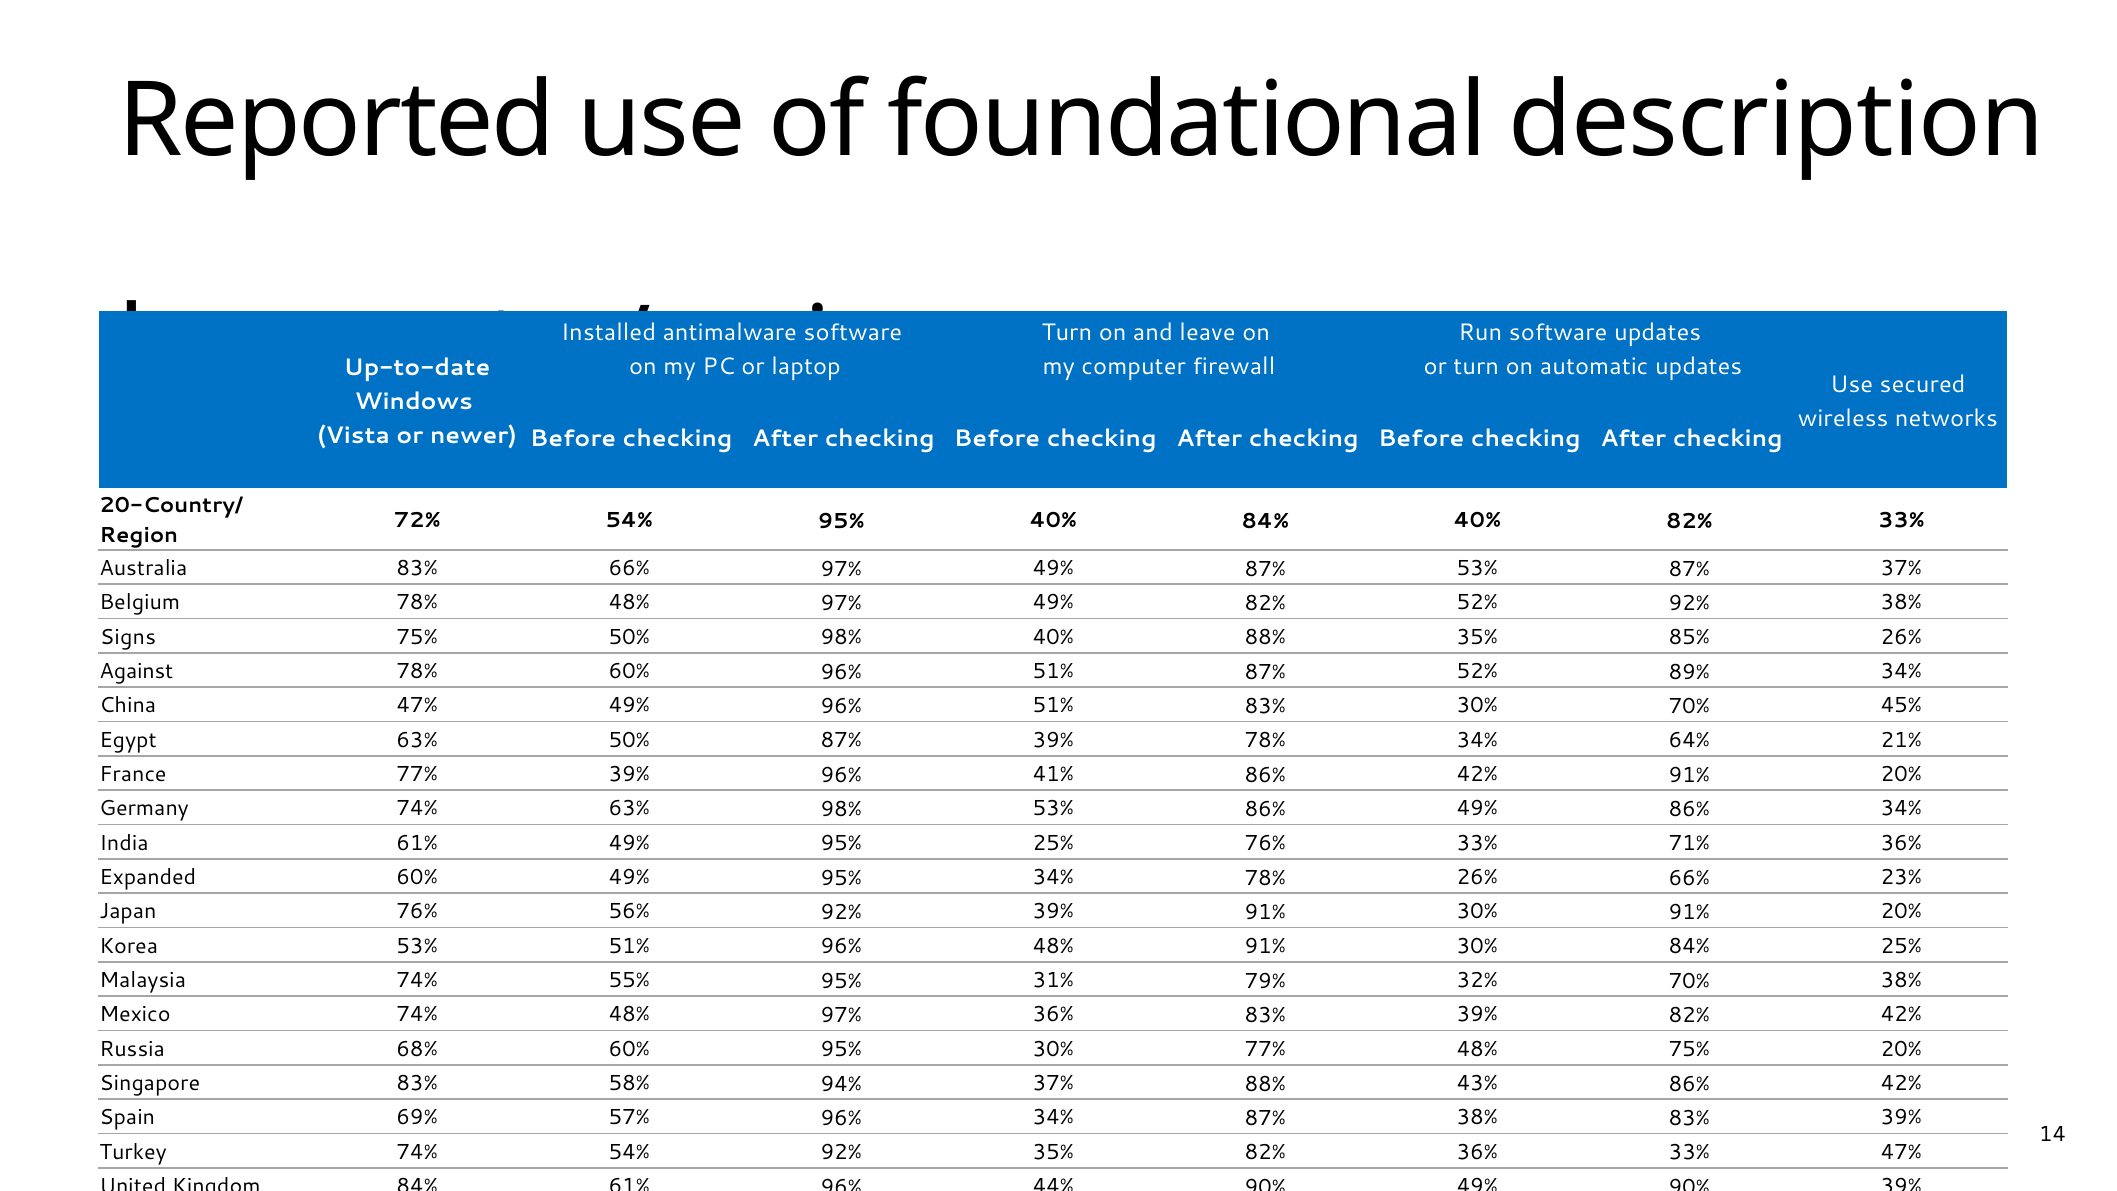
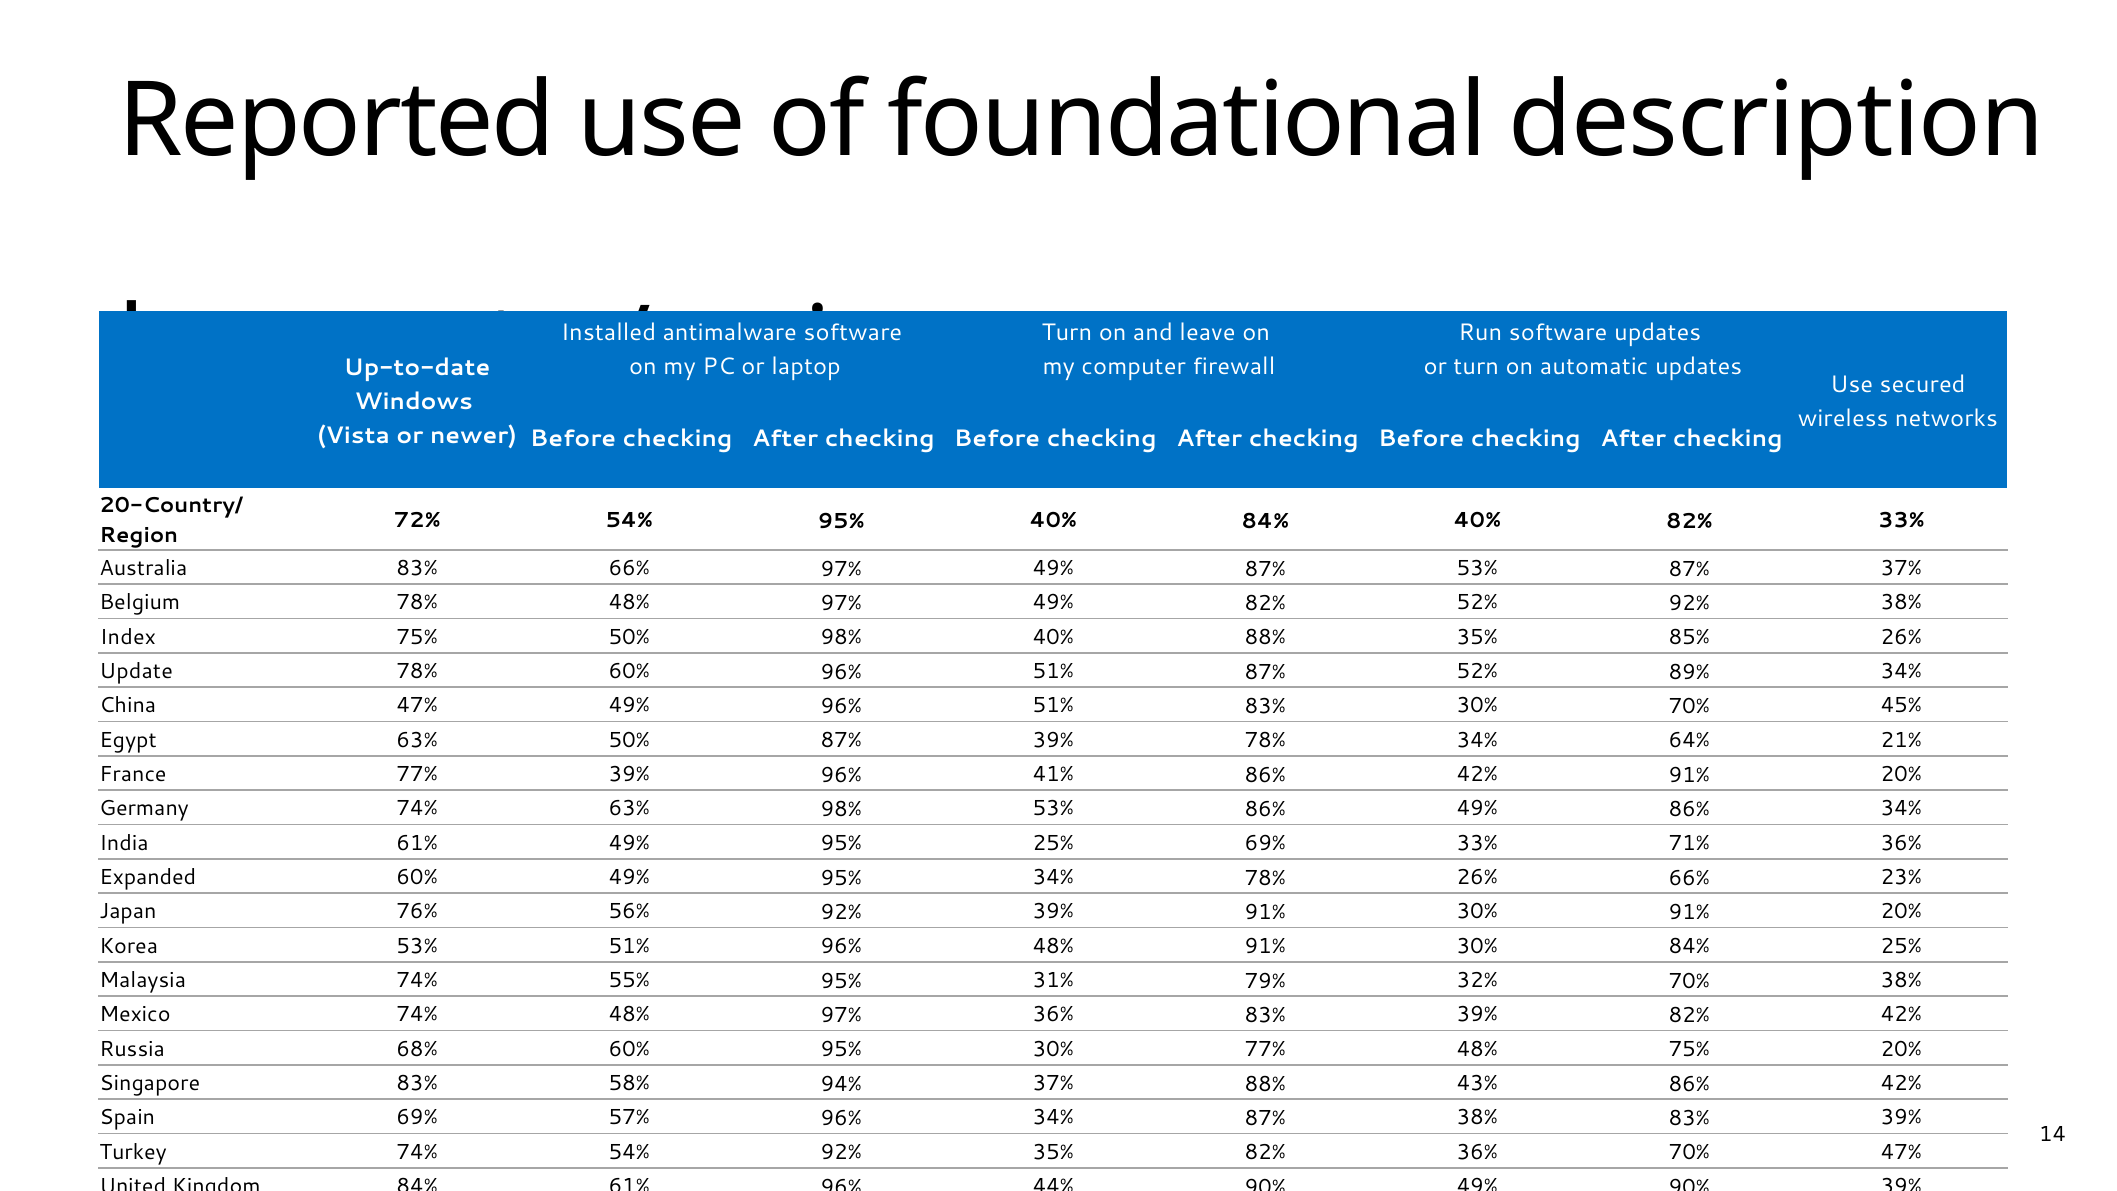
Signs: Signs -> Index
Against: Against -> Update
25% 76%: 76% -> 69%
36% 33%: 33% -> 70%
